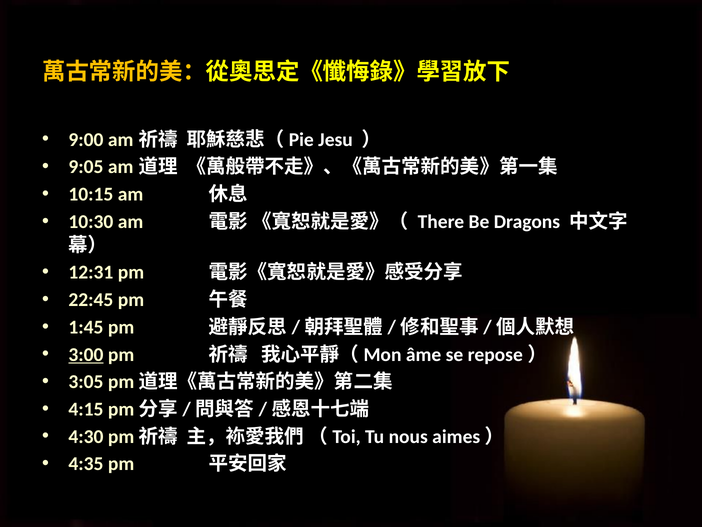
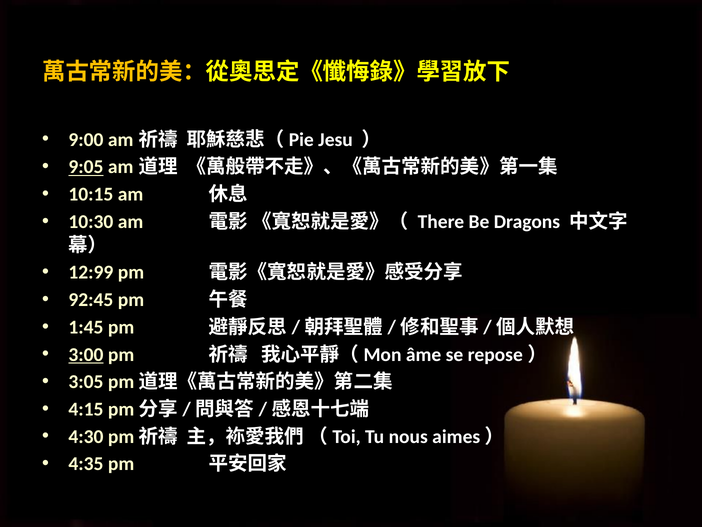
9:05 underline: none -> present
12:31: 12:31 -> 12:99
22:45: 22:45 -> 92:45
